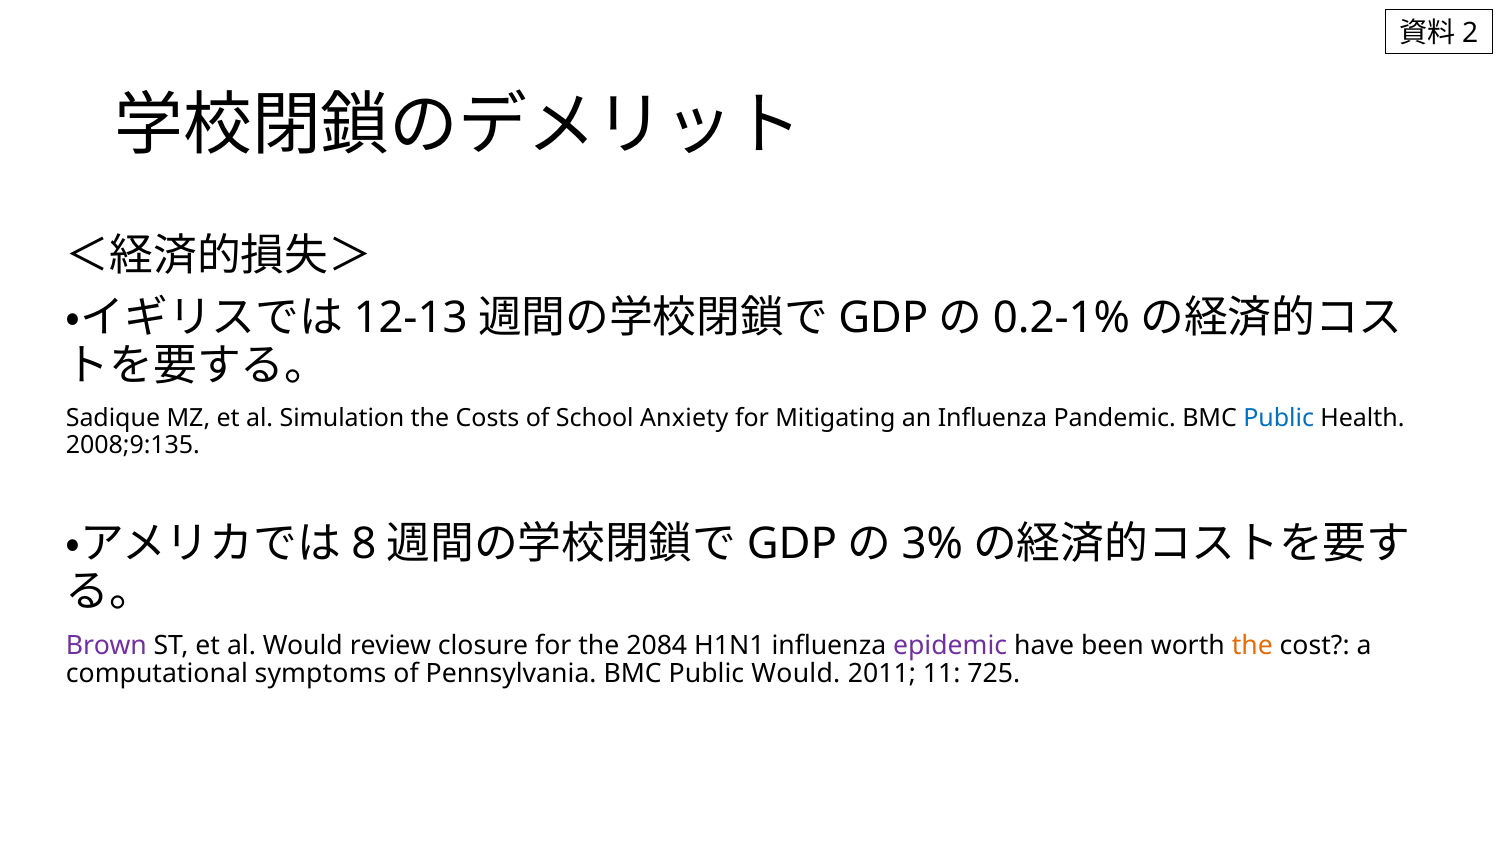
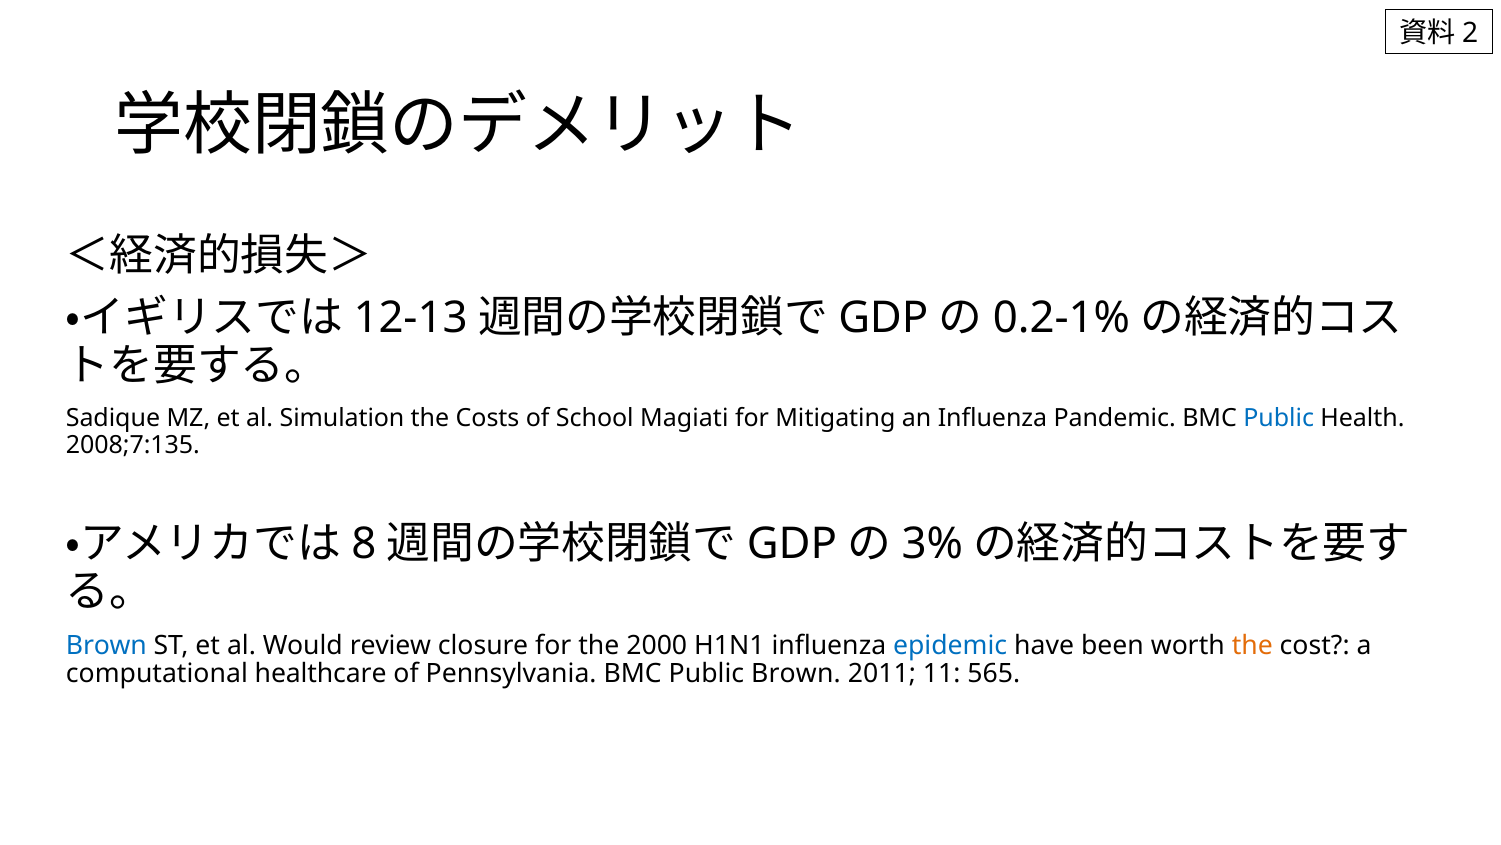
Anxiety: Anxiety -> Magiati
2008;9:135: 2008;9:135 -> 2008;7:135
Brown at (106, 645) colour: purple -> blue
2084: 2084 -> 2000
epidemic colour: purple -> blue
symptoms: symptoms -> healthcare
Public Would: Would -> Brown
725: 725 -> 565
